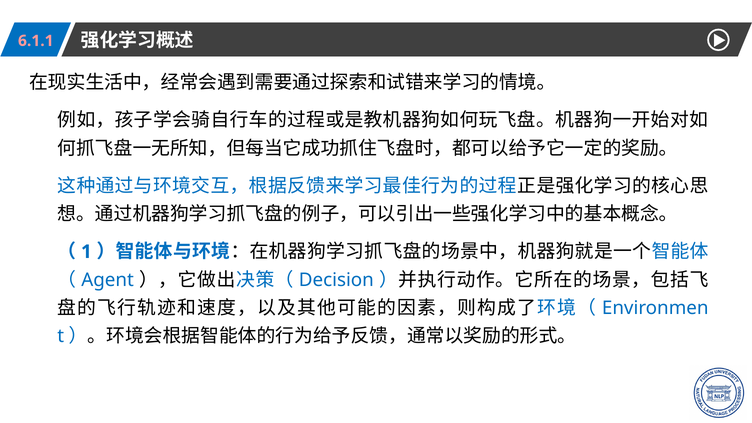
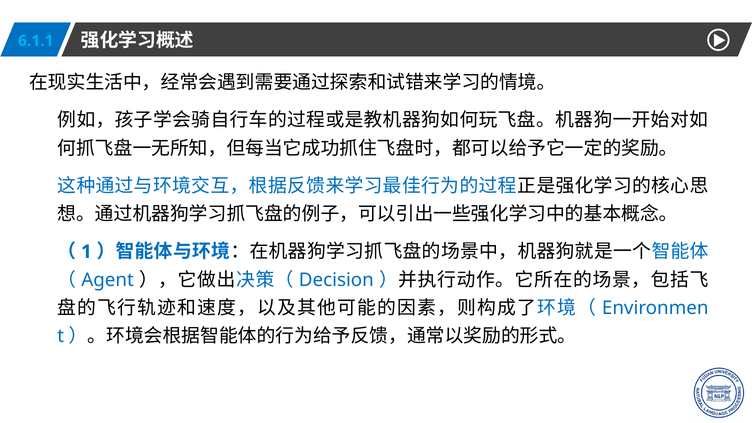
6.1.1 colour: pink -> light blue
